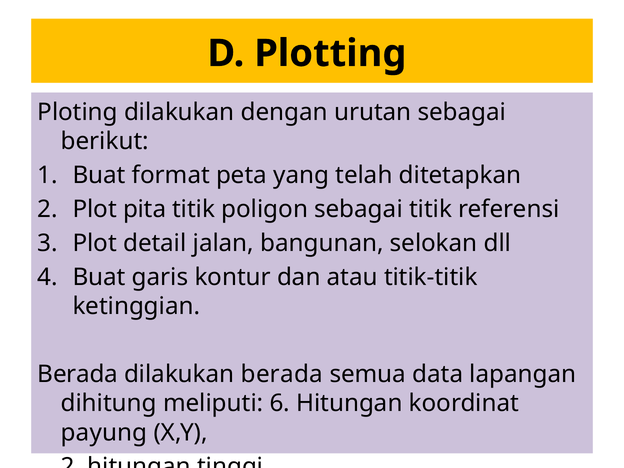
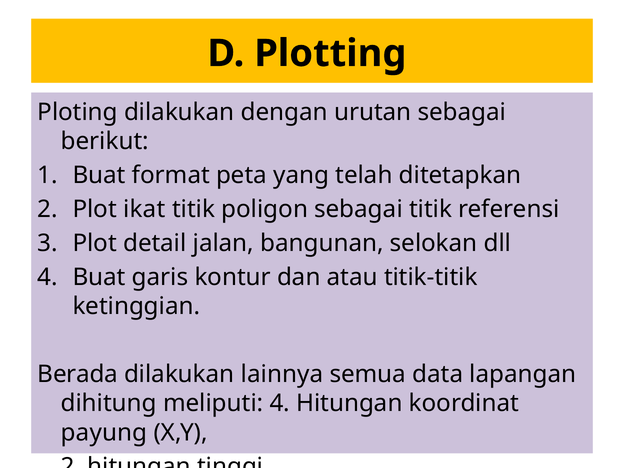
pita: pita -> ikat
dilakukan berada: berada -> lainnya
meliputi 6: 6 -> 4
